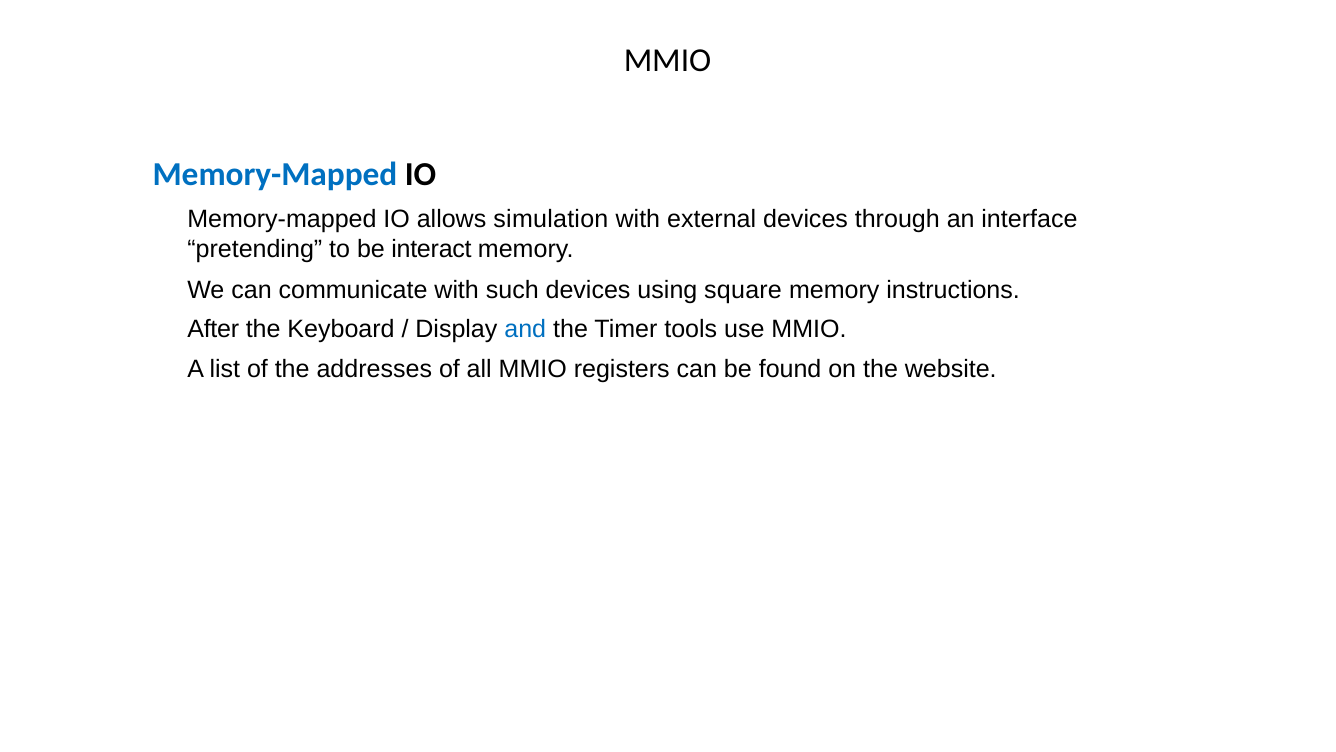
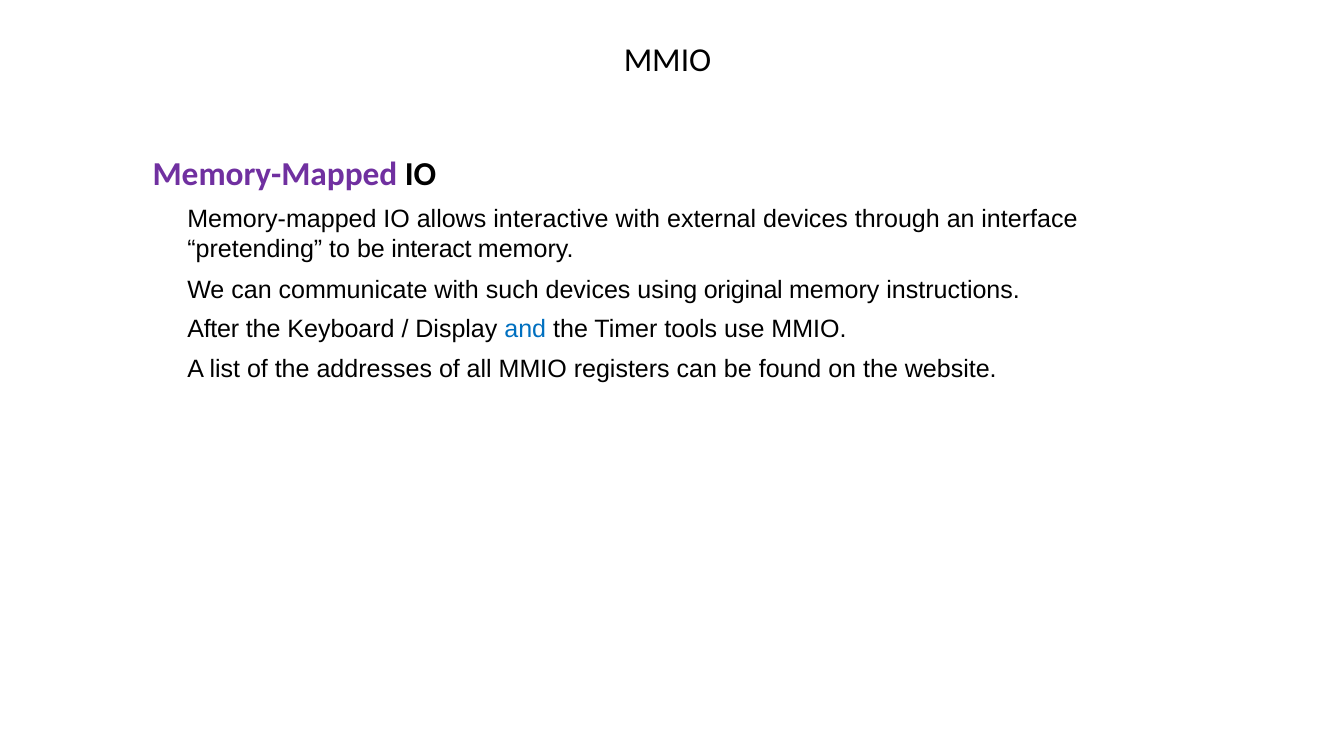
Memory-Mapped at (275, 174) colour: blue -> purple
simulation: simulation -> interactive
square: square -> original
